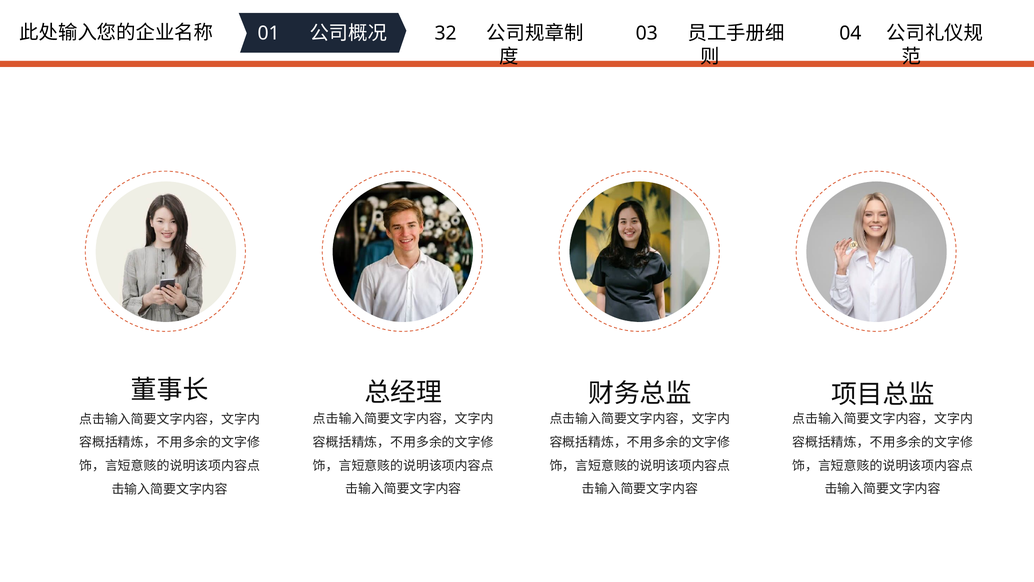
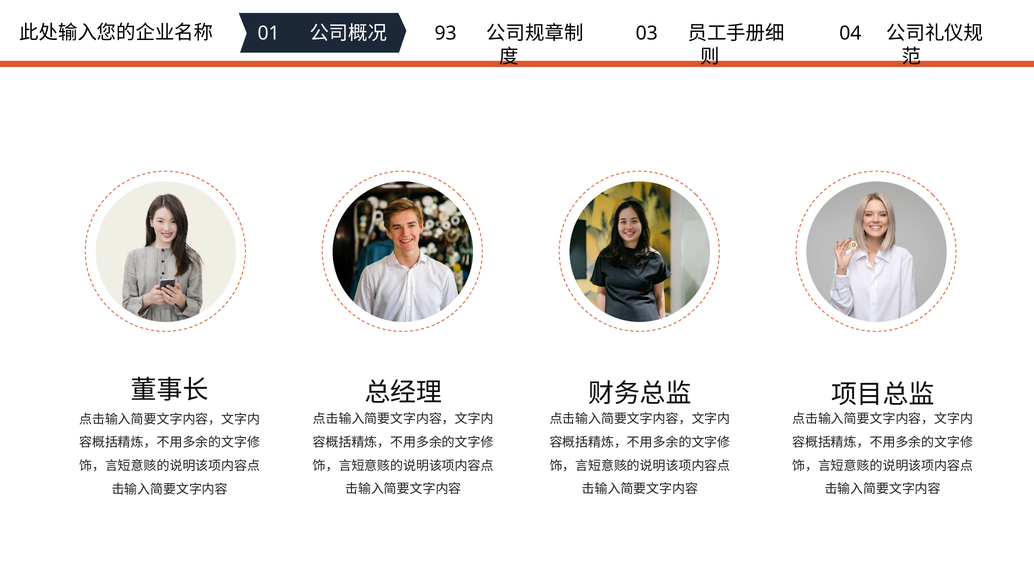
32: 32 -> 93
